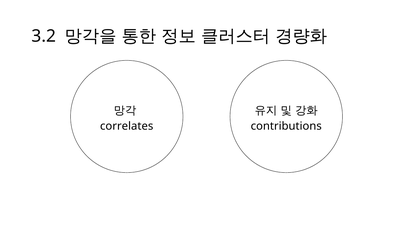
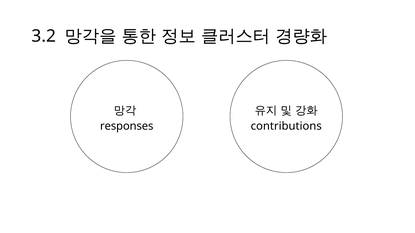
correlates: correlates -> responses
